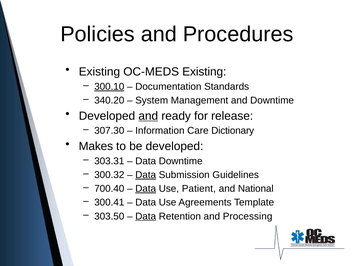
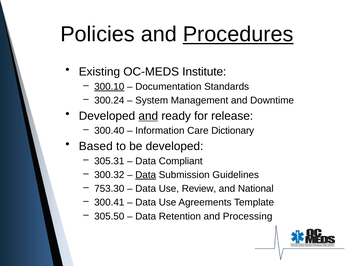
Procedures underline: none -> present
OC-MEDS Existing: Existing -> Institute
340.20: 340.20 -> 300.24
307.30: 307.30 -> 300.40
Makes: Makes -> Based
303.31: 303.31 -> 305.31
Data Downtime: Downtime -> Compliant
700.40: 700.40 -> 753.30
Data at (146, 188) underline: present -> none
Patient: Patient -> Review
303.50: 303.50 -> 305.50
Data at (146, 216) underline: present -> none
